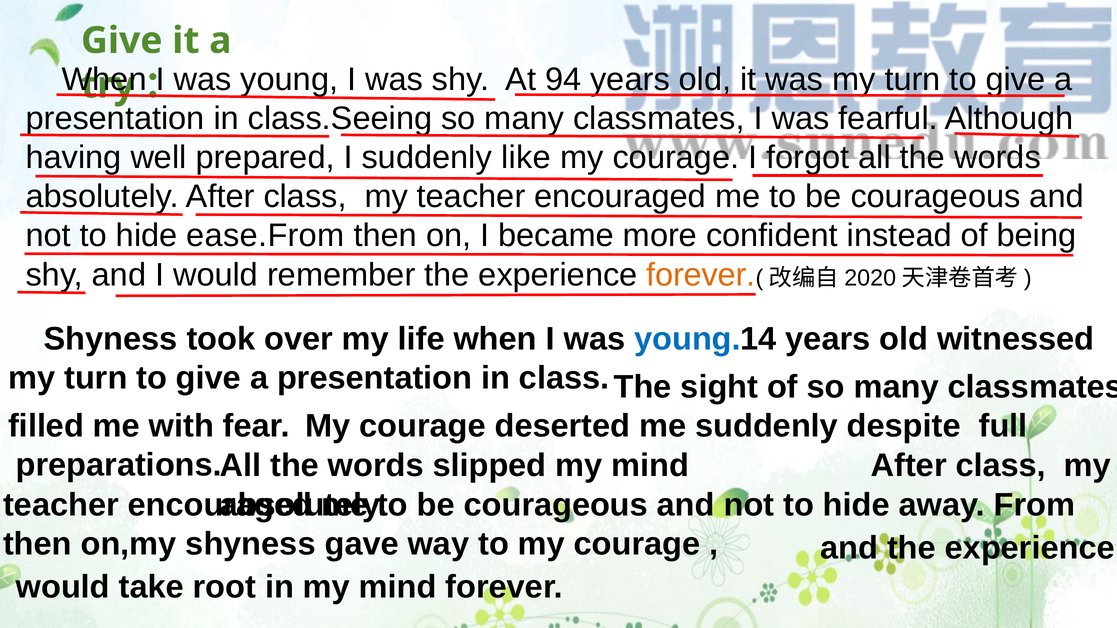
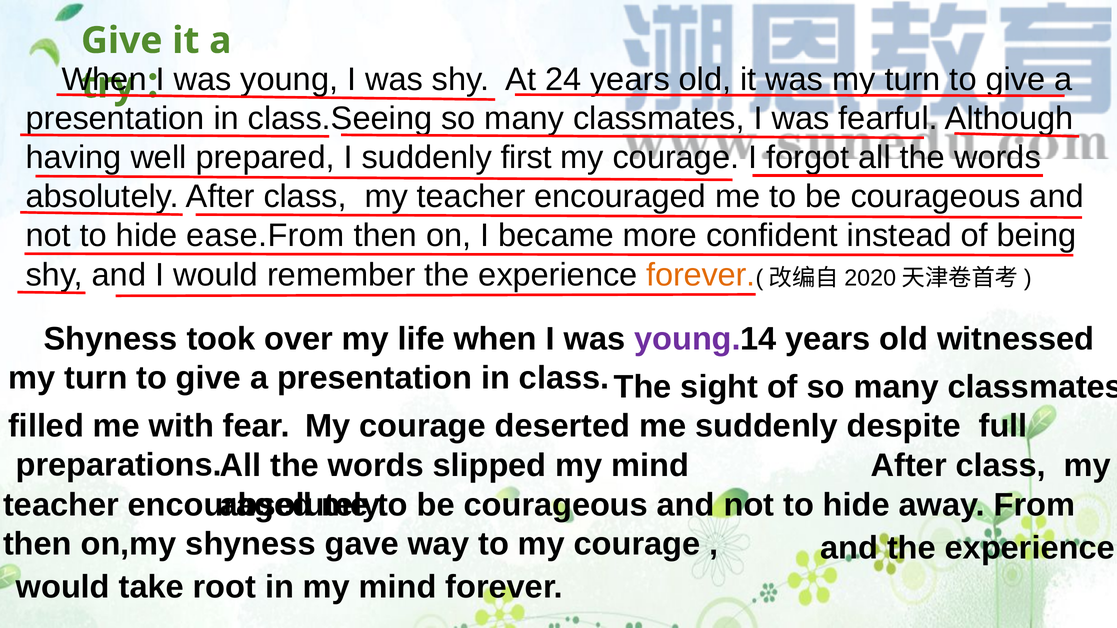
94: 94 -> 24
like: like -> first
young at (688, 339) colour: blue -> purple
